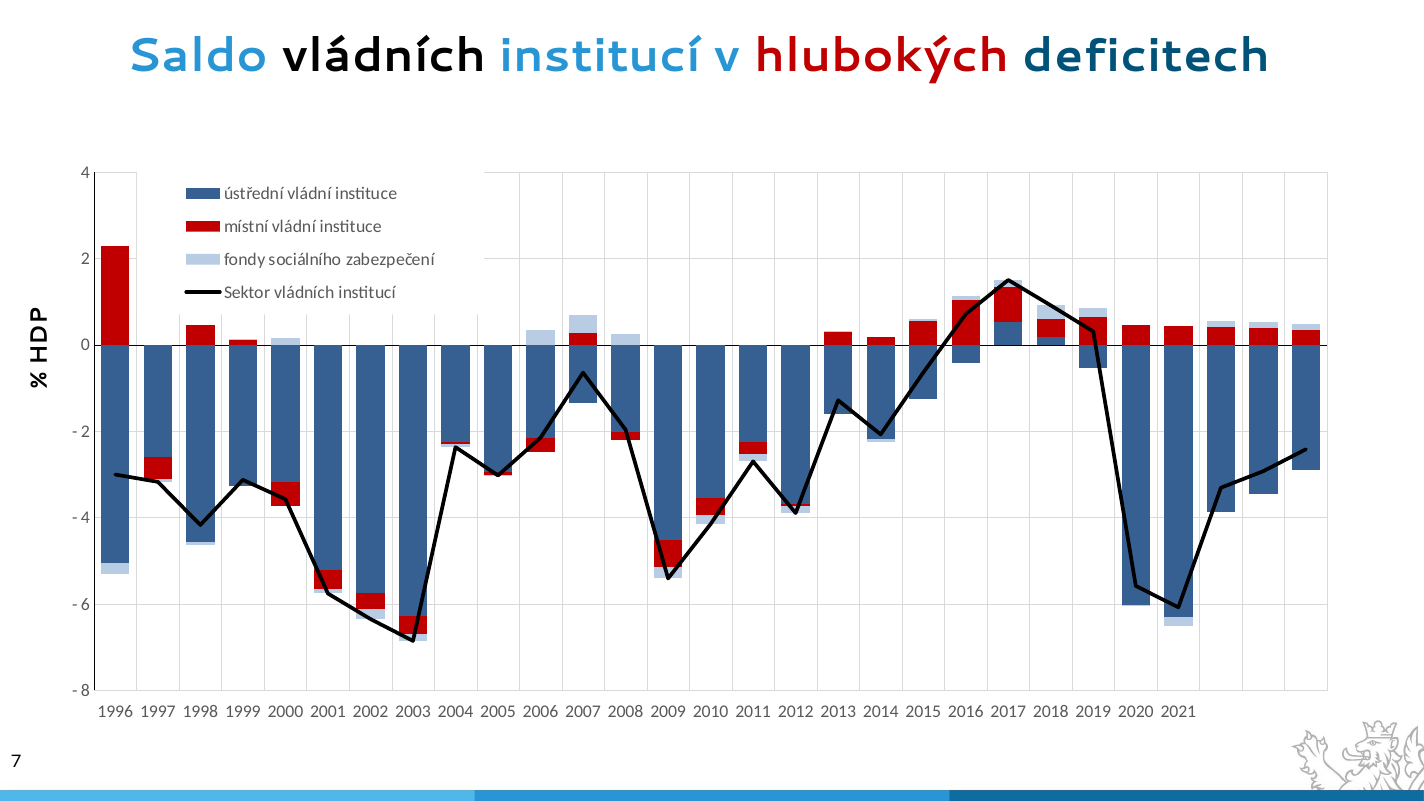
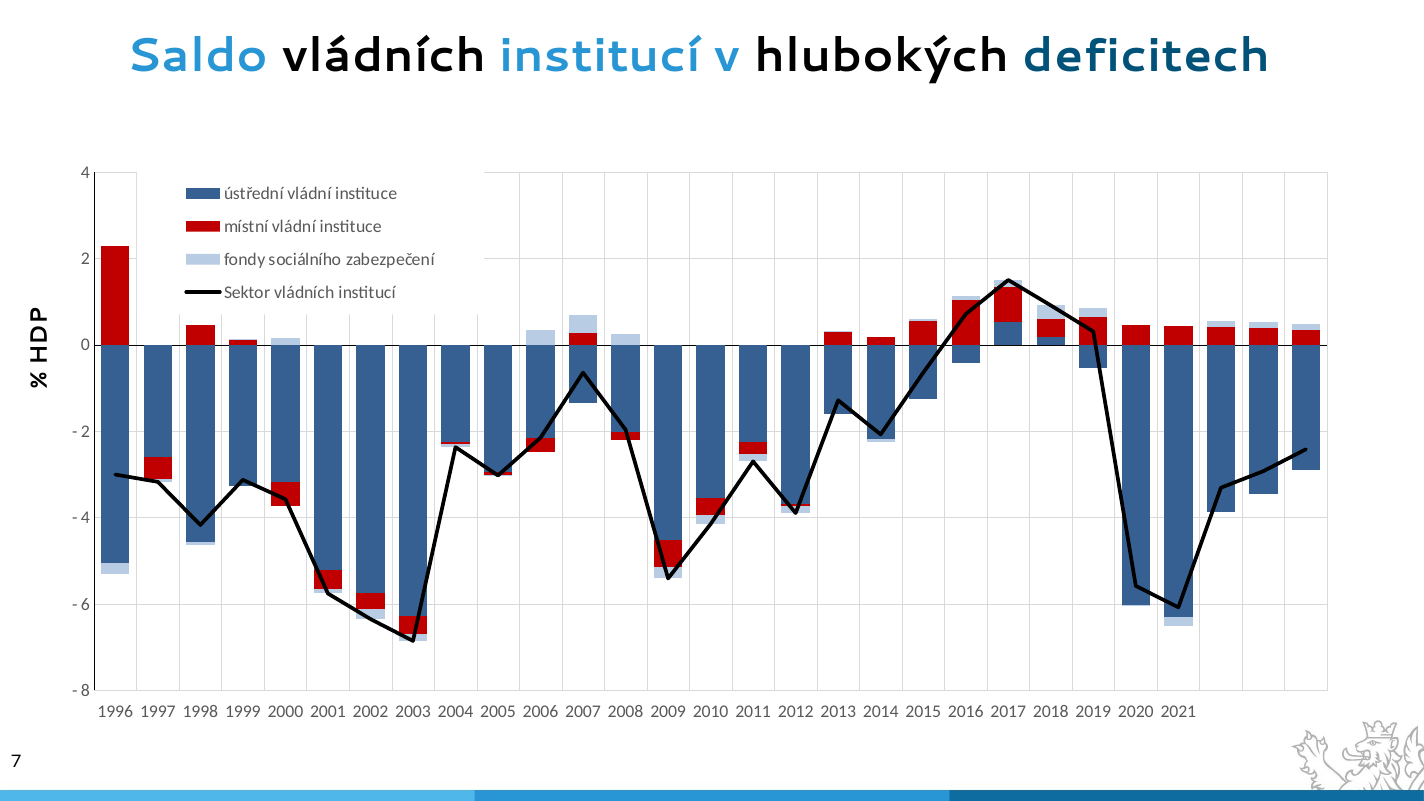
hlubokých colour: red -> black
